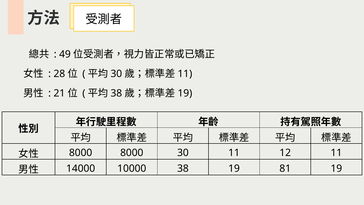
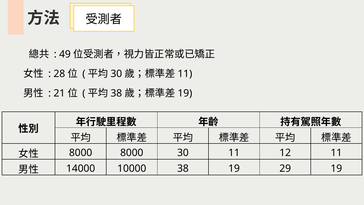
81: 81 -> 29
